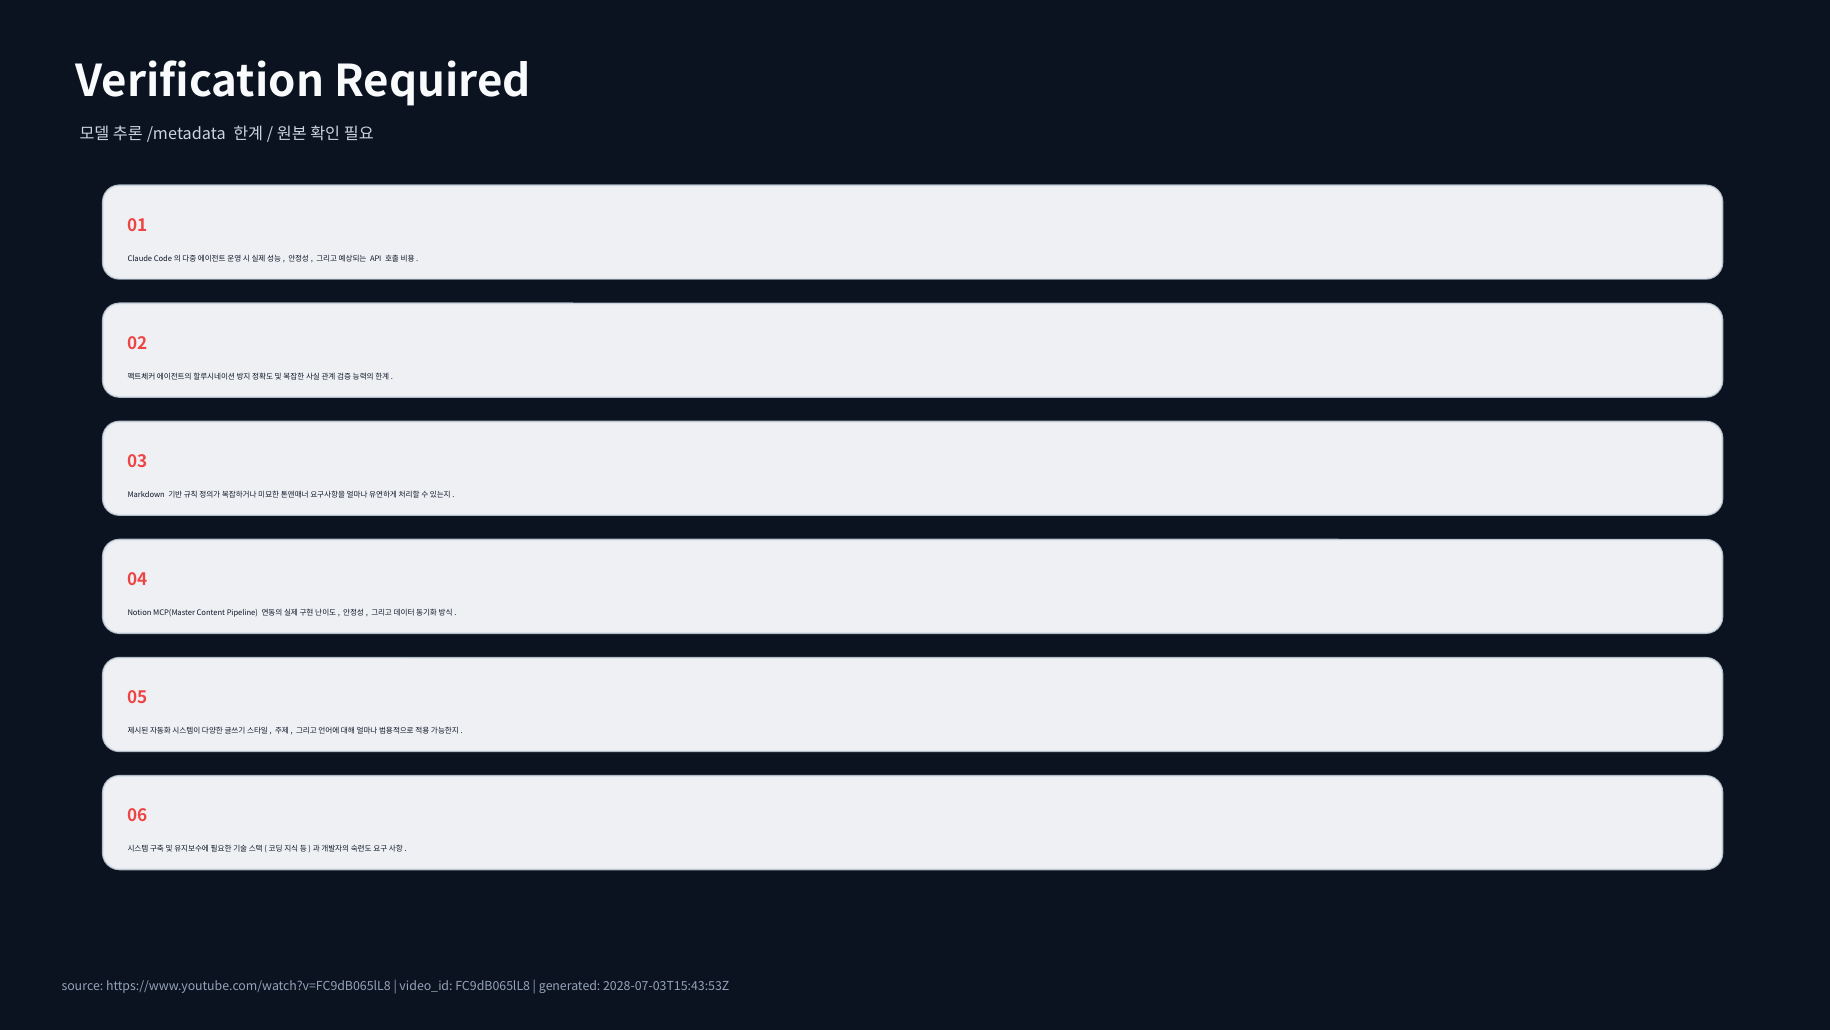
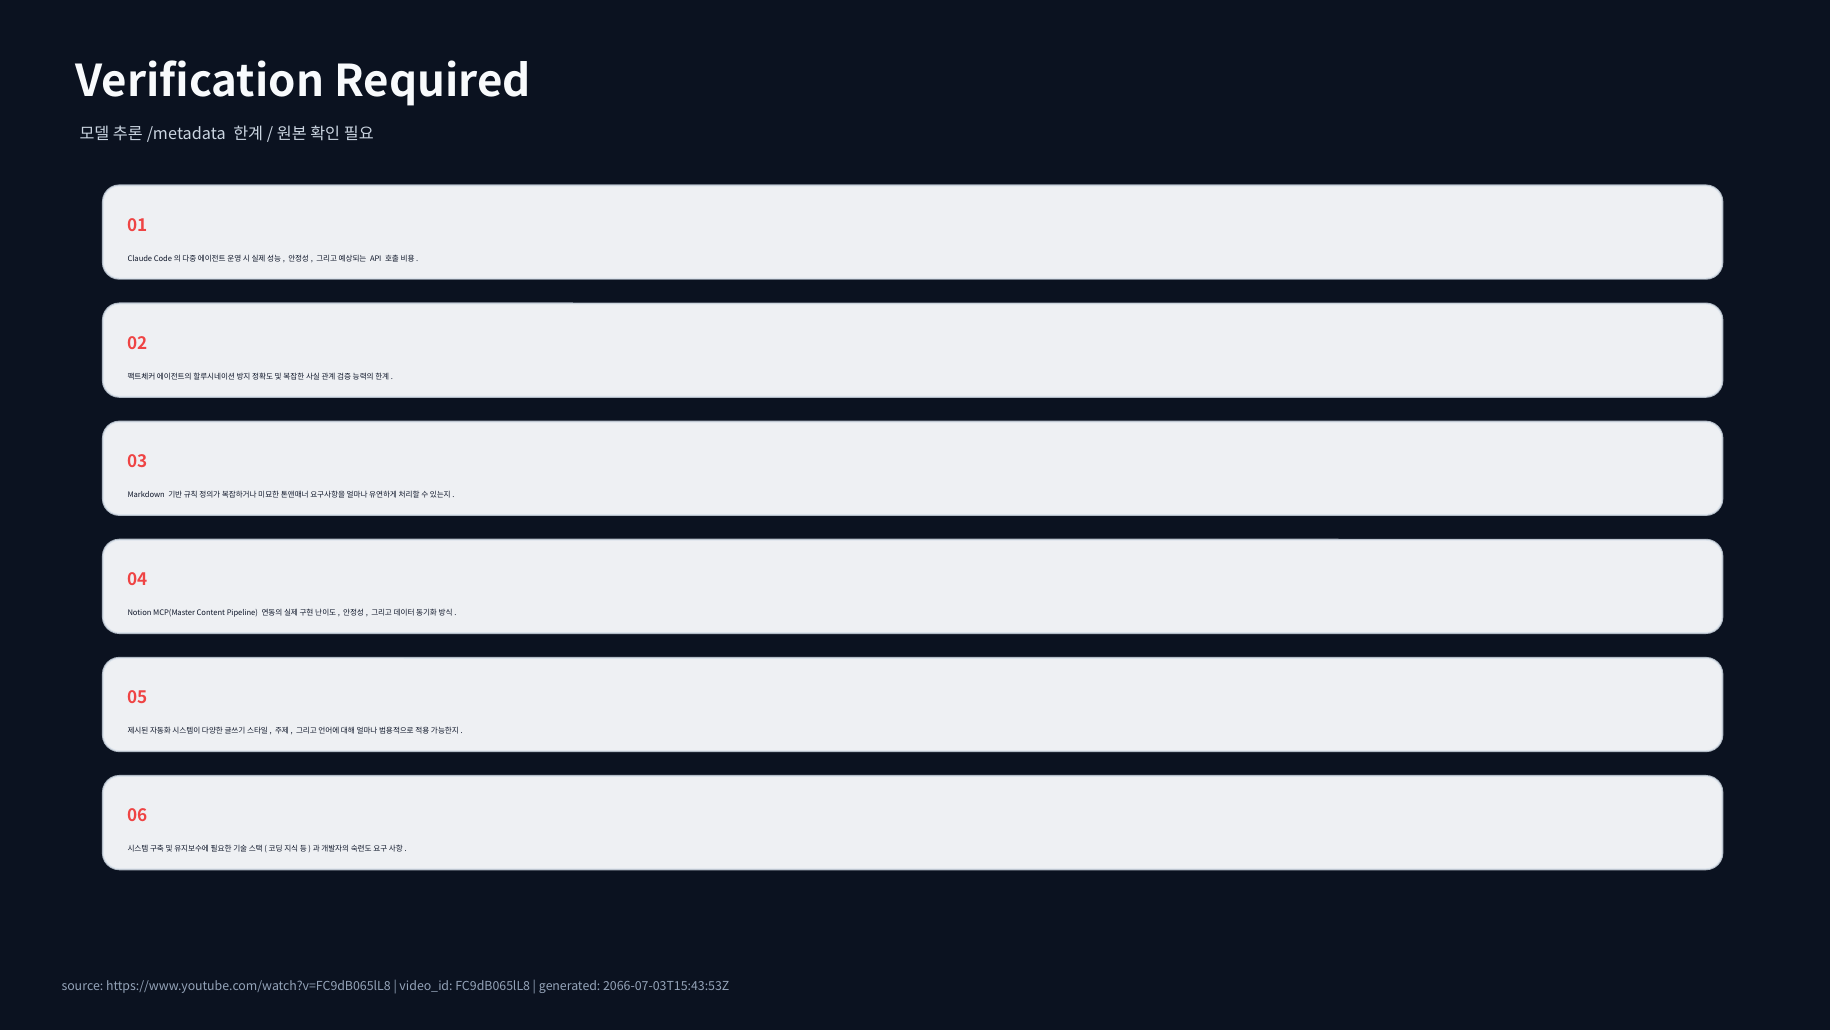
2028-07-03T15:43:53Z: 2028-07-03T15:43:53Z -> 2066-07-03T15:43:53Z
